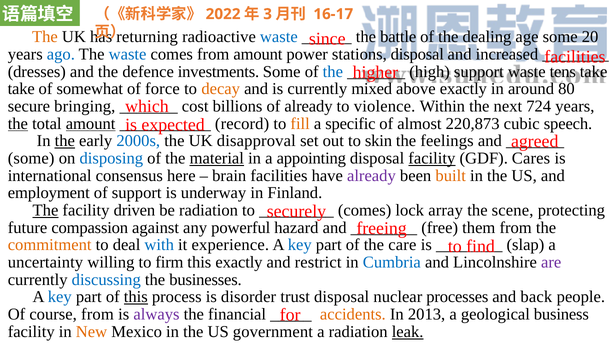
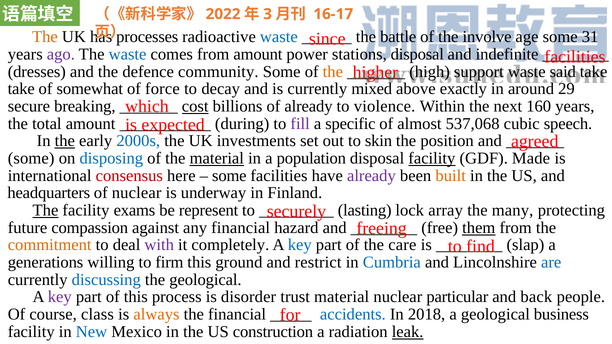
returning: returning -> processes
dealing: dealing -> involve
20: 20 -> 31
ago colour: blue -> purple
increased: increased -> indefinite
investments: investments -> community
the at (333, 72) colour: blue -> orange
tens: tens -> said
decay colour: orange -> black
80: 80 -> 29
bringing: bringing -> breaking
cost underline: none -> present
724: 724 -> 160
the at (18, 124) underline: present -> none
amount at (91, 124) underline: present -> none
record: record -> during
fill colour: orange -> purple
220,873: 220,873 -> 537,068
disapproval: disapproval -> investments
feelings: feelings -> position
appointing: appointing -> population
Cares: Cares -> Made
consensus colour: black -> red
brain at (229, 176): brain -> some
employment: employment -> headquarters
of support: support -> nuclear
driven: driven -> exams
be radiation: radiation -> represent
comes at (365, 210): comes -> lasting
scene: scene -> many
any powerful: powerful -> financial
them underline: none -> present
with colour: blue -> purple
experience: experience -> completely
uncertainty: uncertainty -> generations
this exactly: exactly -> ground
are colour: purple -> blue
the businesses: businesses -> geological
key at (60, 297) colour: blue -> purple
this at (136, 297) underline: present -> none
trust disposal: disposal -> material
processes: processes -> particular
course from: from -> class
always colour: purple -> orange
accidents colour: orange -> blue
2013: 2013 -> 2018
New colour: orange -> blue
government: government -> construction
